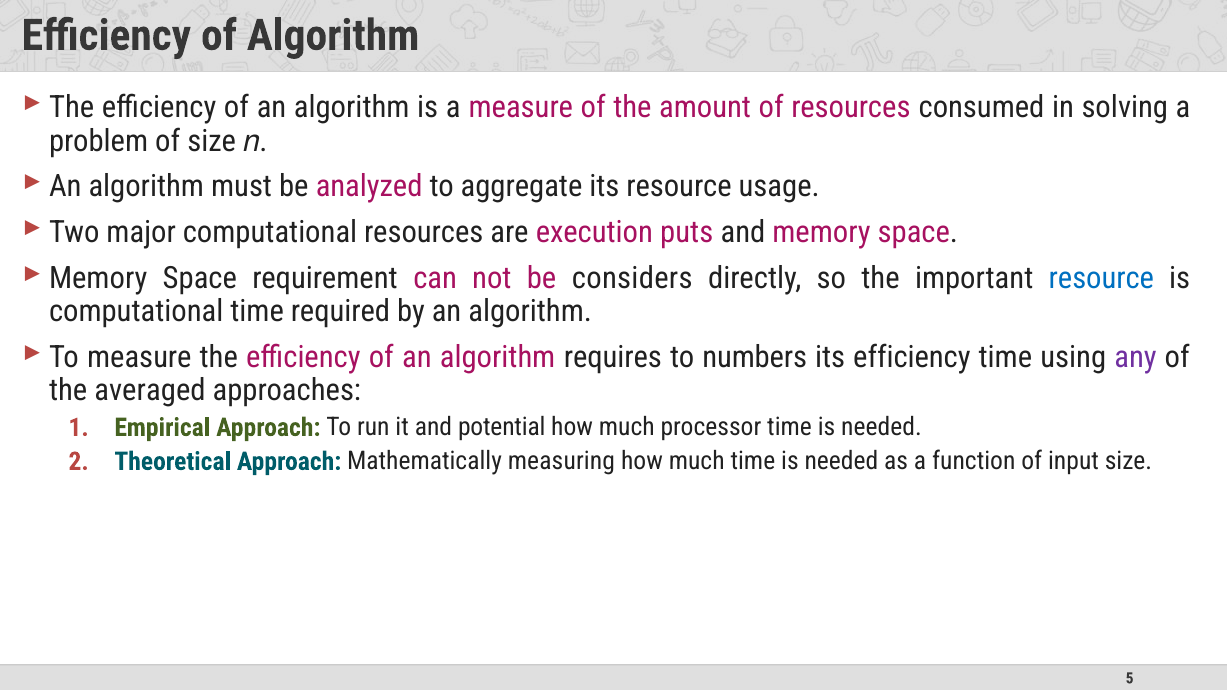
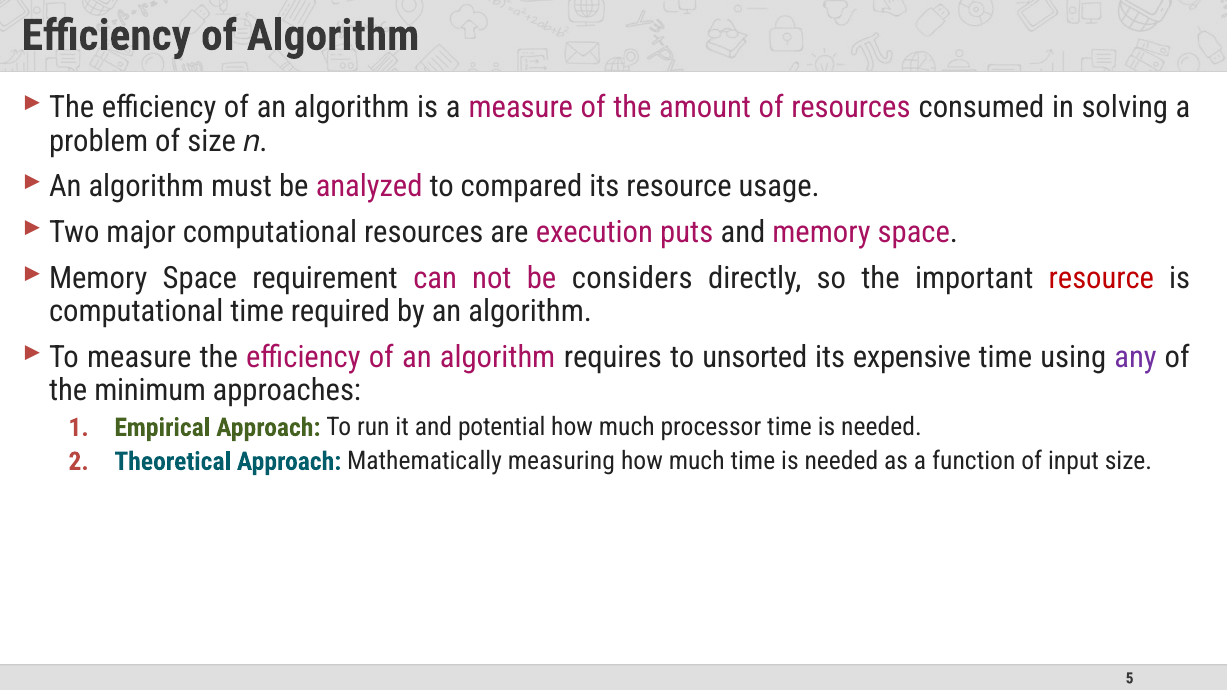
aggregate: aggregate -> compared
resource at (1101, 279) colour: blue -> red
numbers: numbers -> unsorted
its efficiency: efficiency -> expensive
averaged: averaged -> minimum
